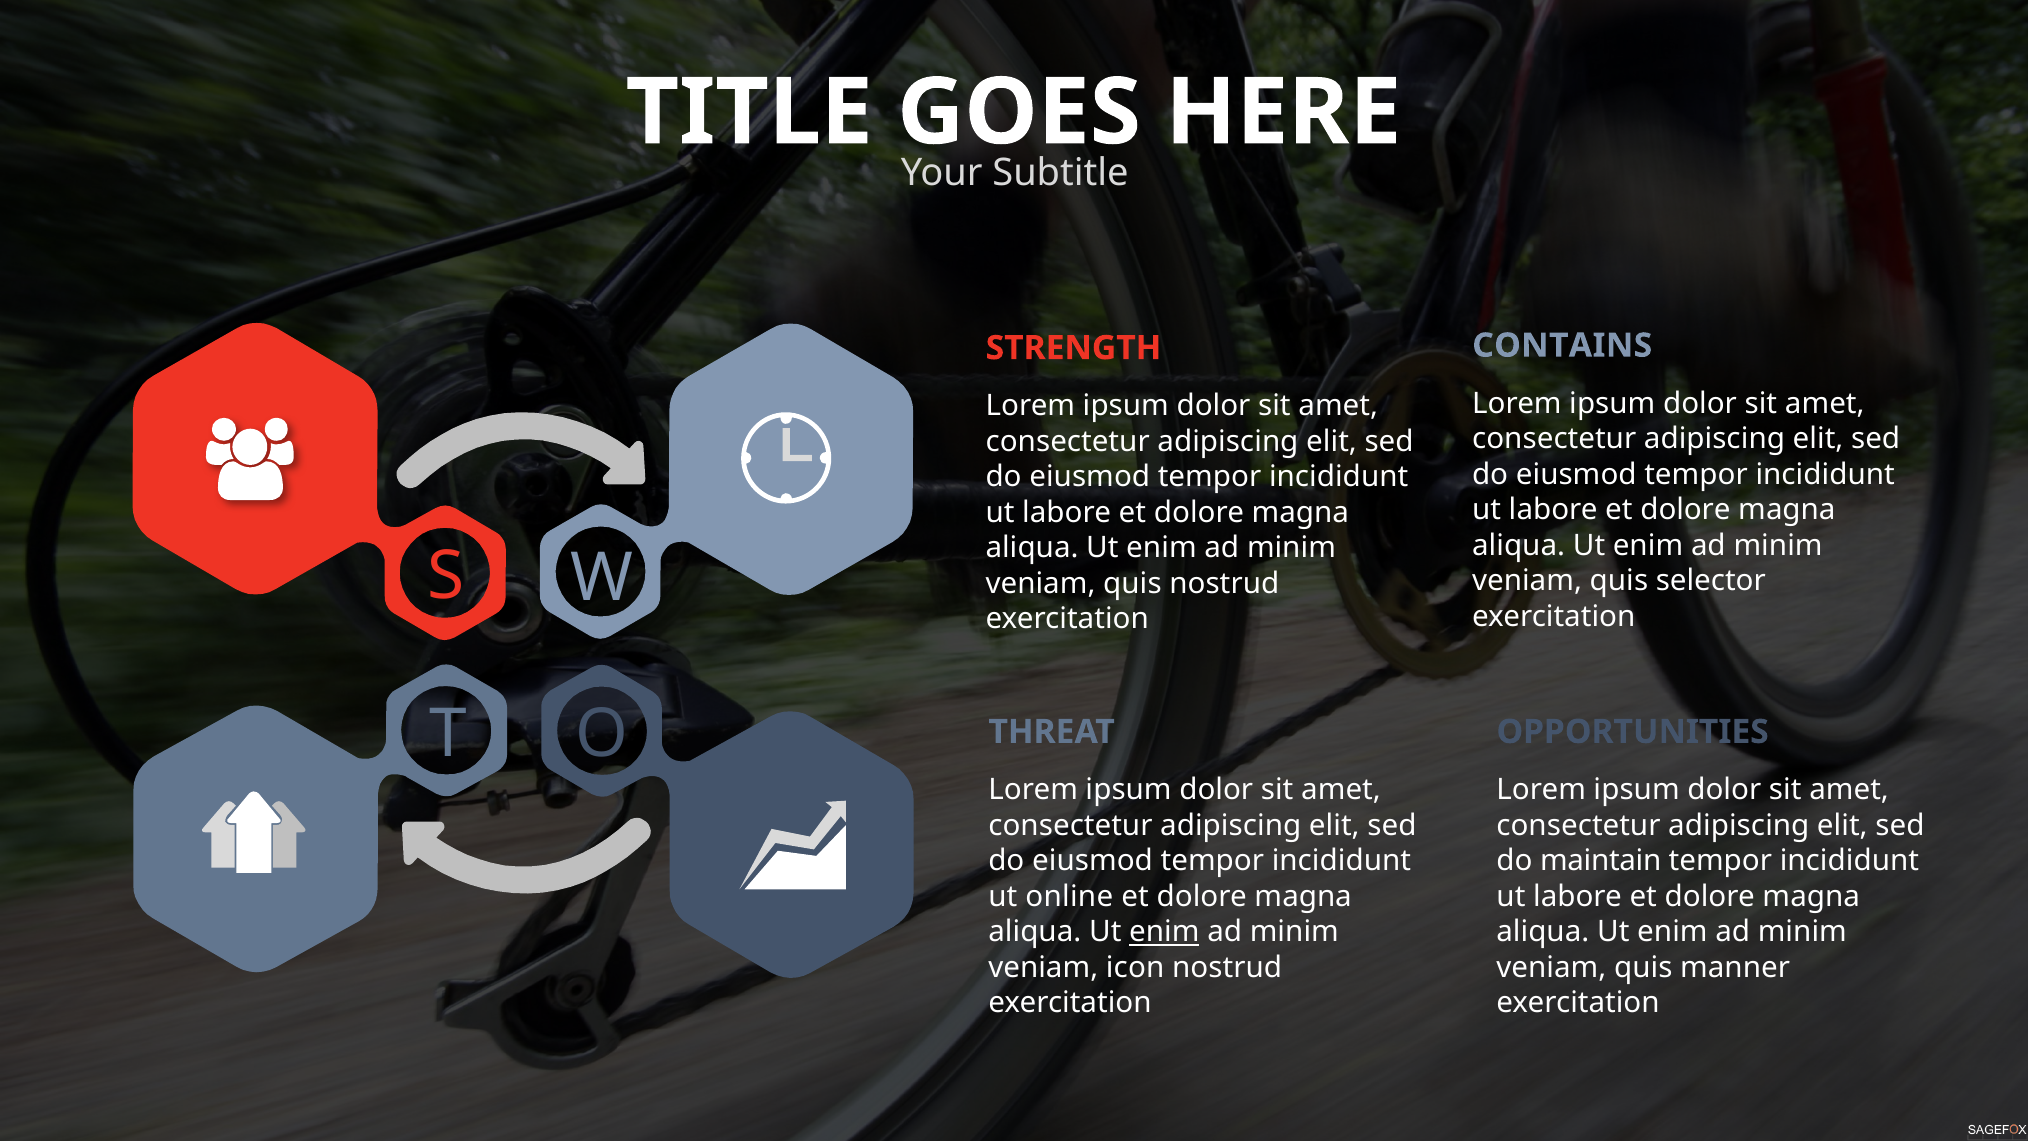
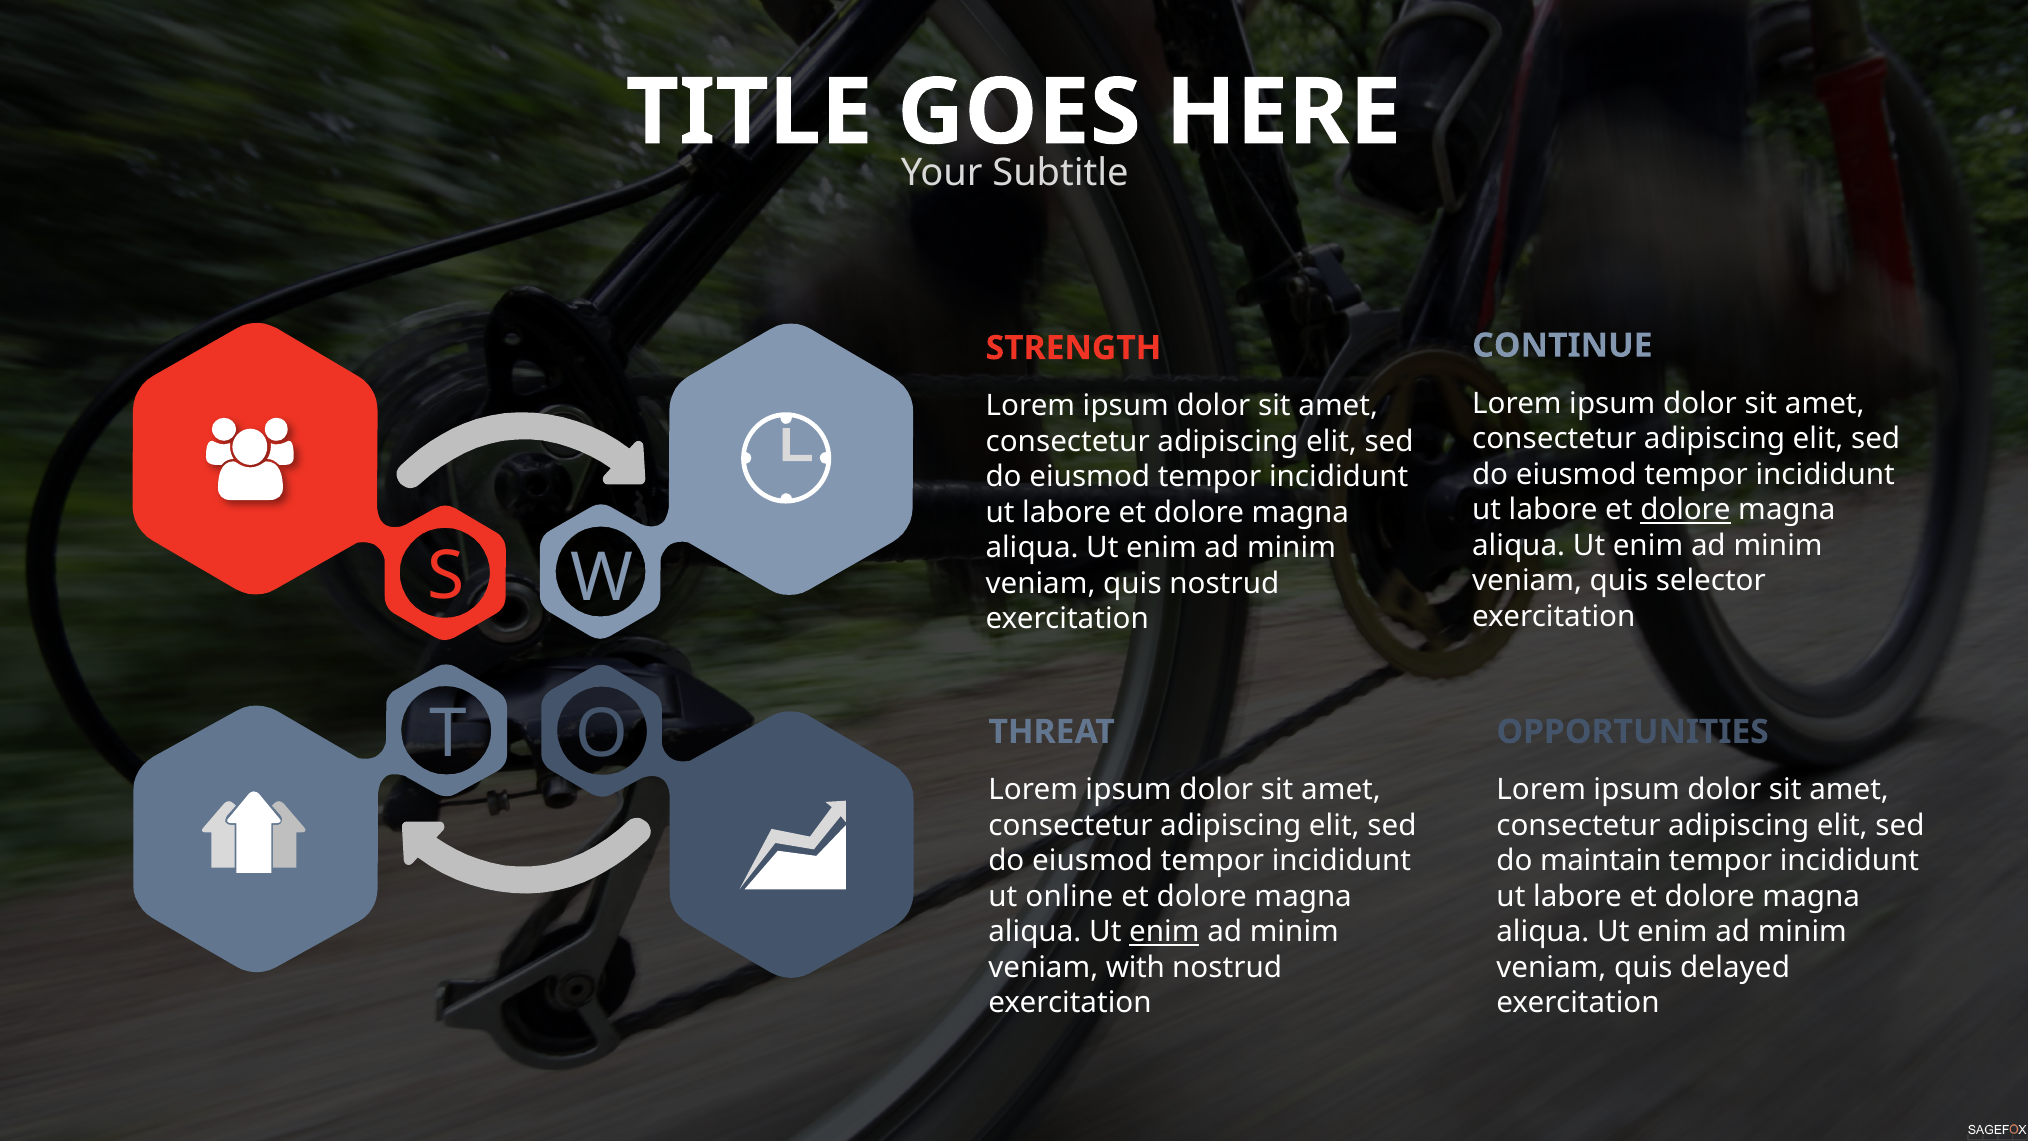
CONTAINS: CONTAINS -> CONTINUE
dolore at (1685, 510) underline: none -> present
icon: icon -> with
manner: manner -> delayed
